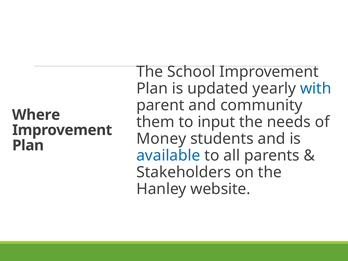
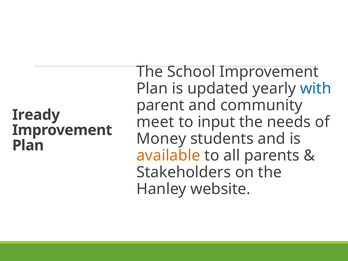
Where: Where -> Iready
them: them -> meet
available colour: blue -> orange
